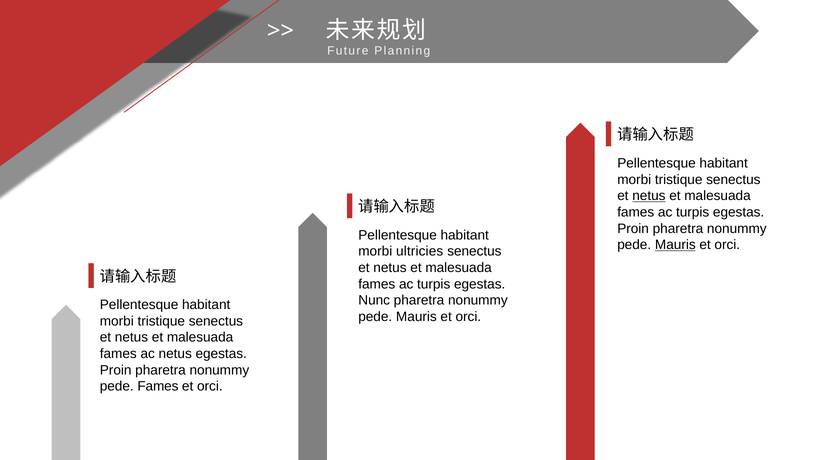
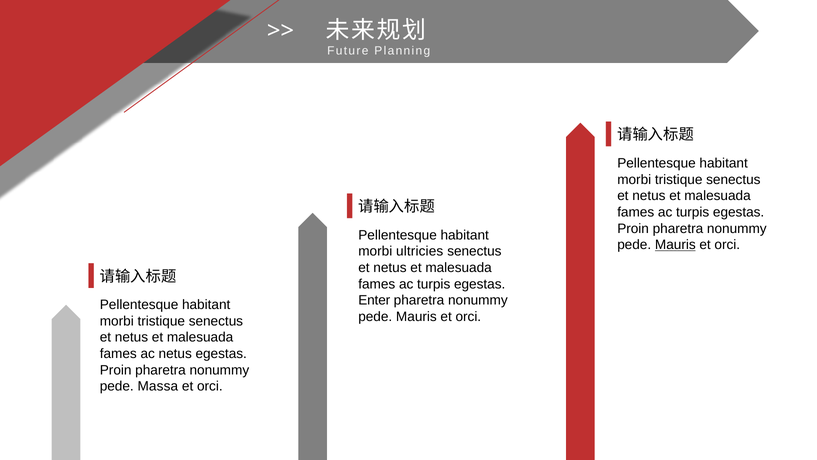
netus at (649, 196) underline: present -> none
Nunc: Nunc -> Enter
pede Fames: Fames -> Massa
